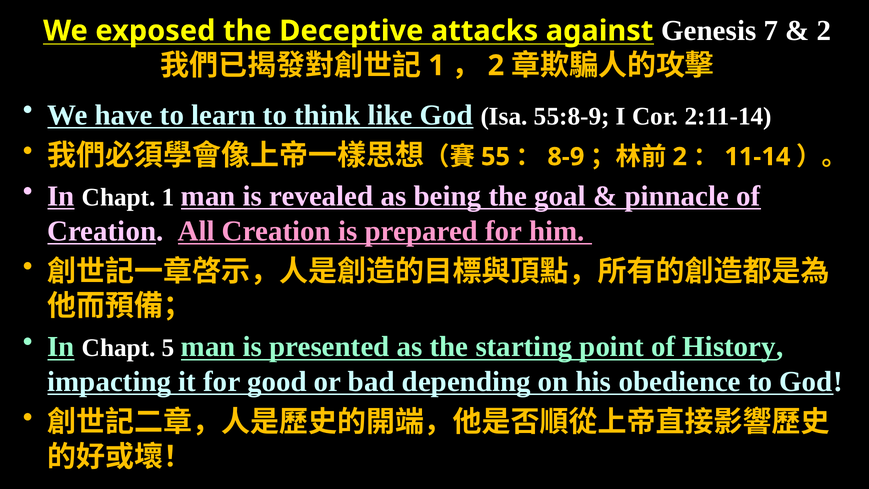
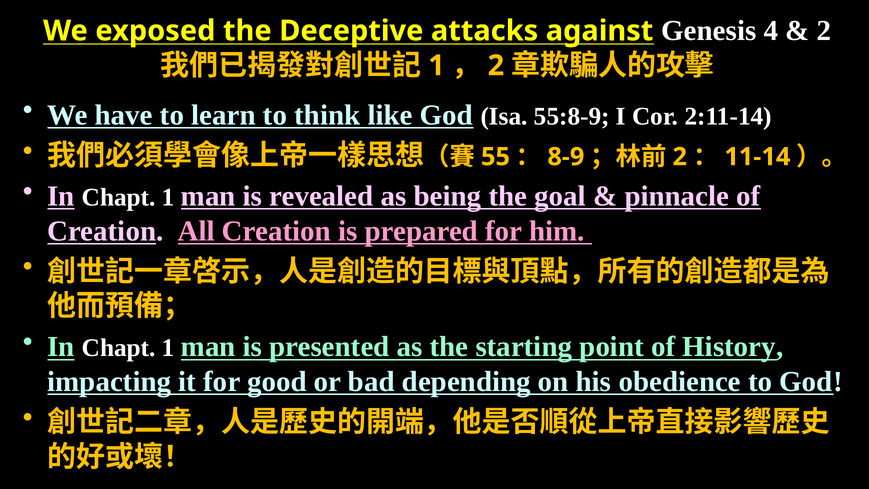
7: 7 -> 4
5 at (168, 348): 5 -> 1
